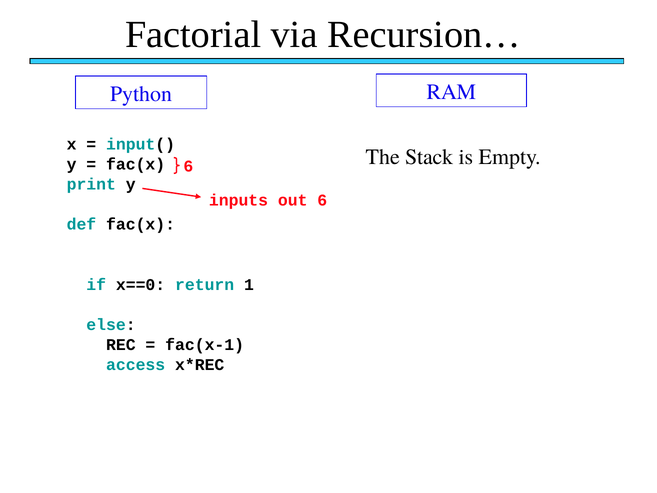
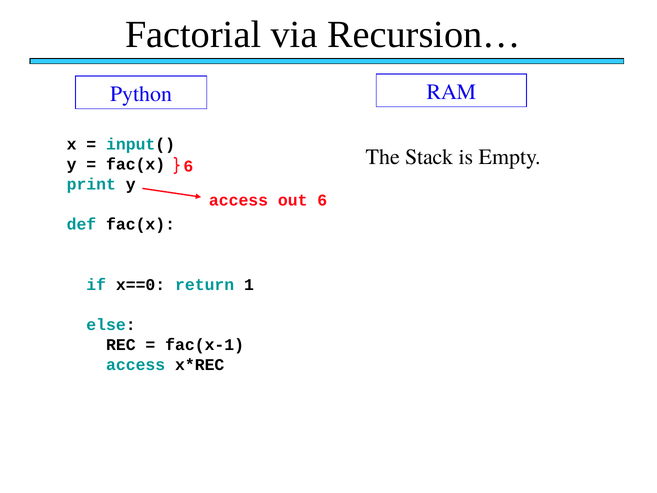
inputs at (239, 200): inputs -> access
